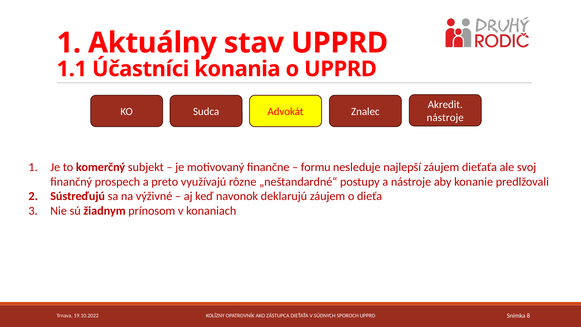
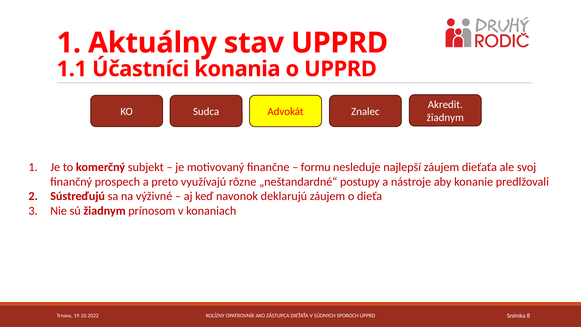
nástroje at (445, 118): nástroje -> žiadnym
